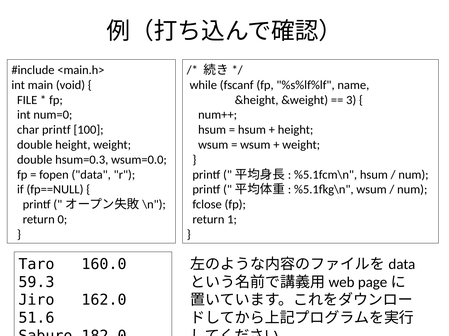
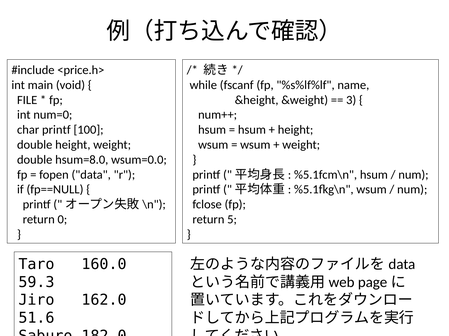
<main.h>: <main.h> -> <price.h>
hsum=0.3: hsum=0.3 -> hsum=8.0
1: 1 -> 5
